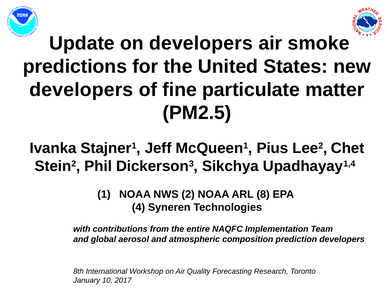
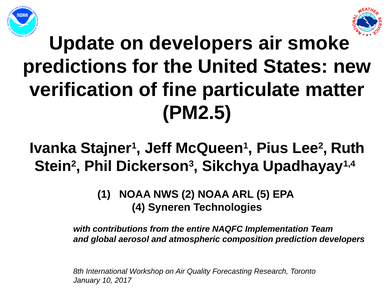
developers at (81, 90): developers -> verification
Chet: Chet -> Ruth
8: 8 -> 5
